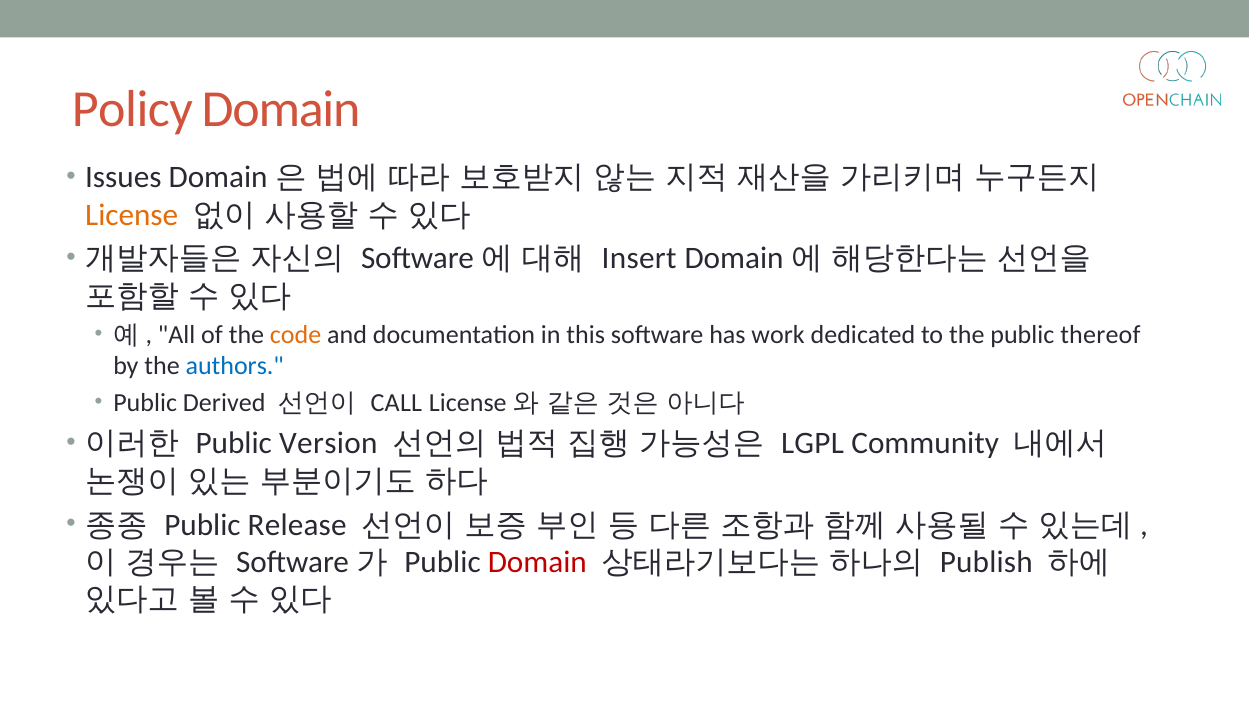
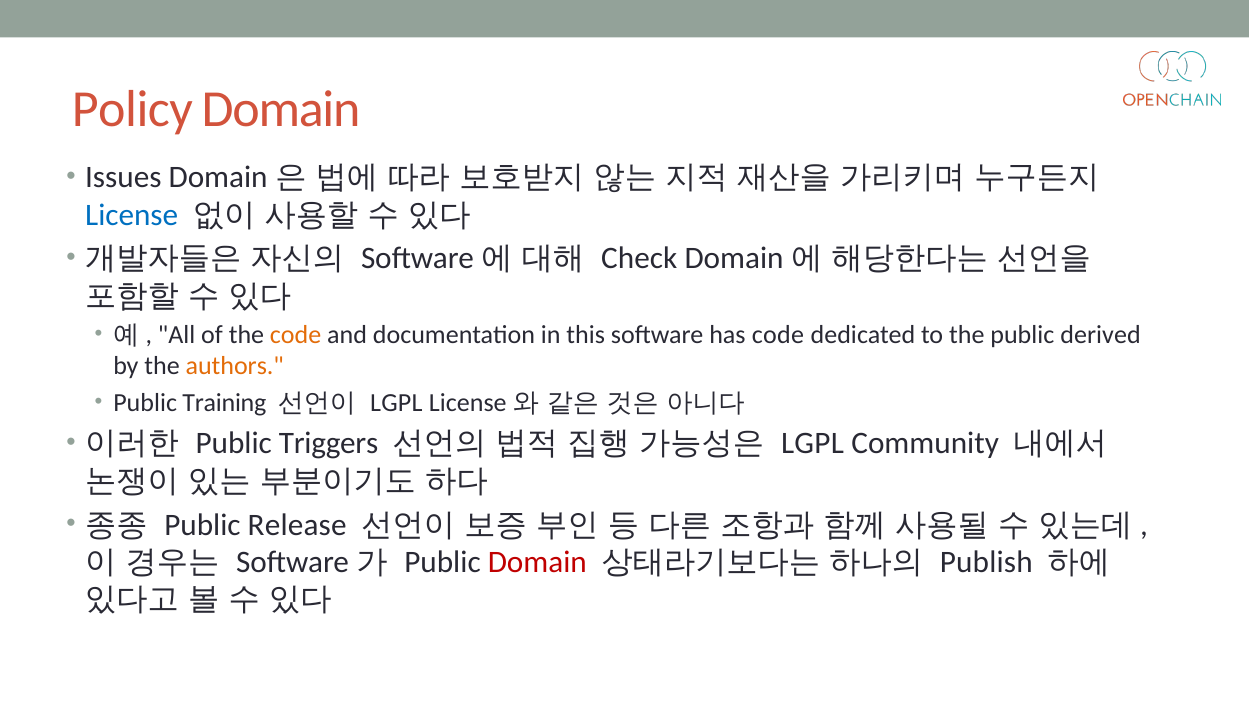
License colour: orange -> blue
Insert: Insert -> Check
has work: work -> code
thereof: thereof -> derived
authors colour: blue -> orange
Derived: Derived -> Training
CALL at (396, 403): CALL -> LGPL
Version: Version -> Triggers
